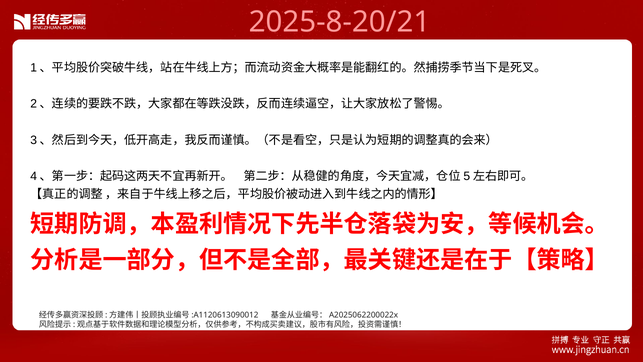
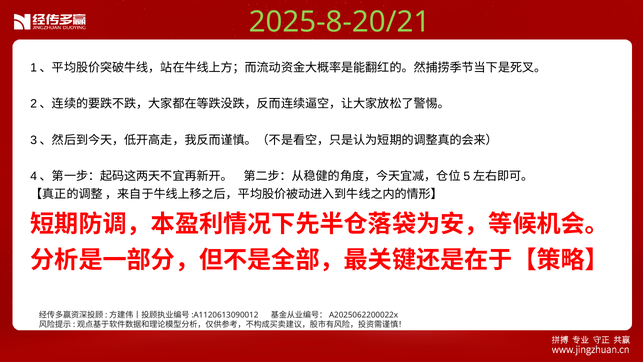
2025-8-20/21 colour: pink -> light green
